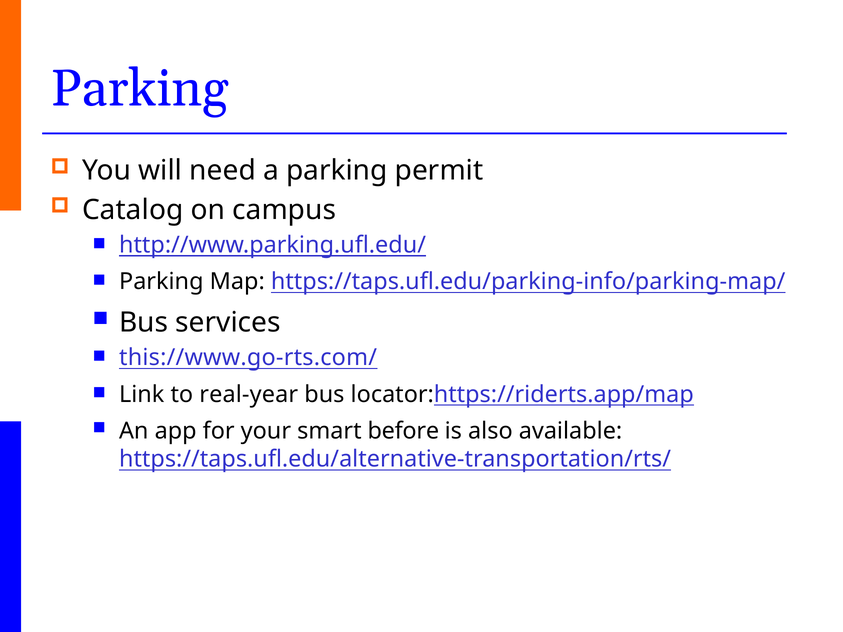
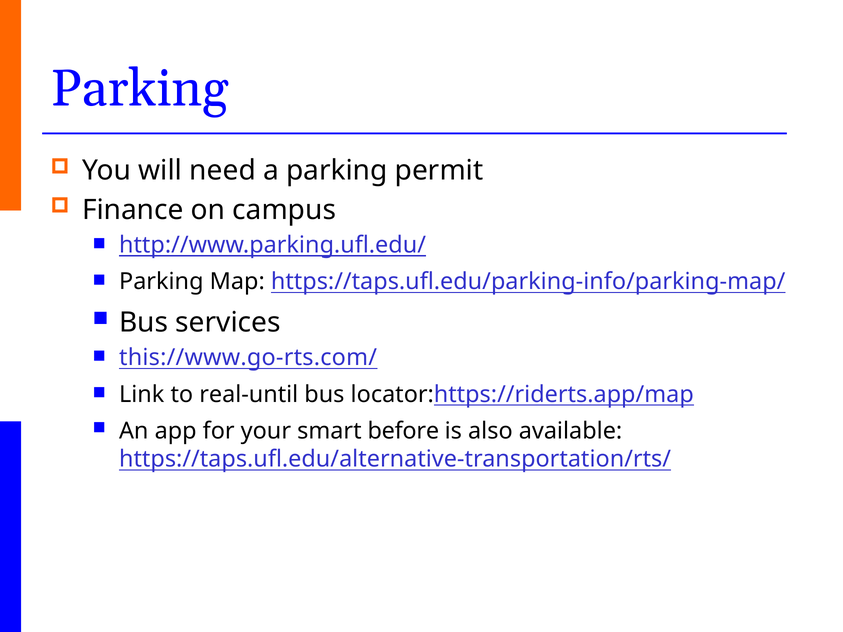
Catalog: Catalog -> Finance
real-year: real-year -> real-until
